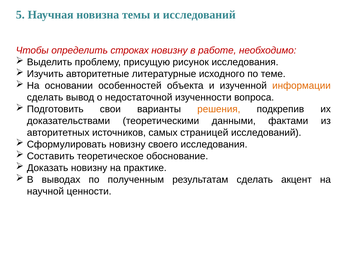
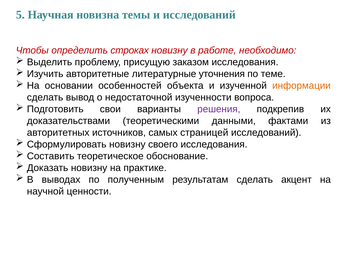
рисунок: рисунок -> заказом
исходного: исходного -> уточнения
решения colour: orange -> purple
